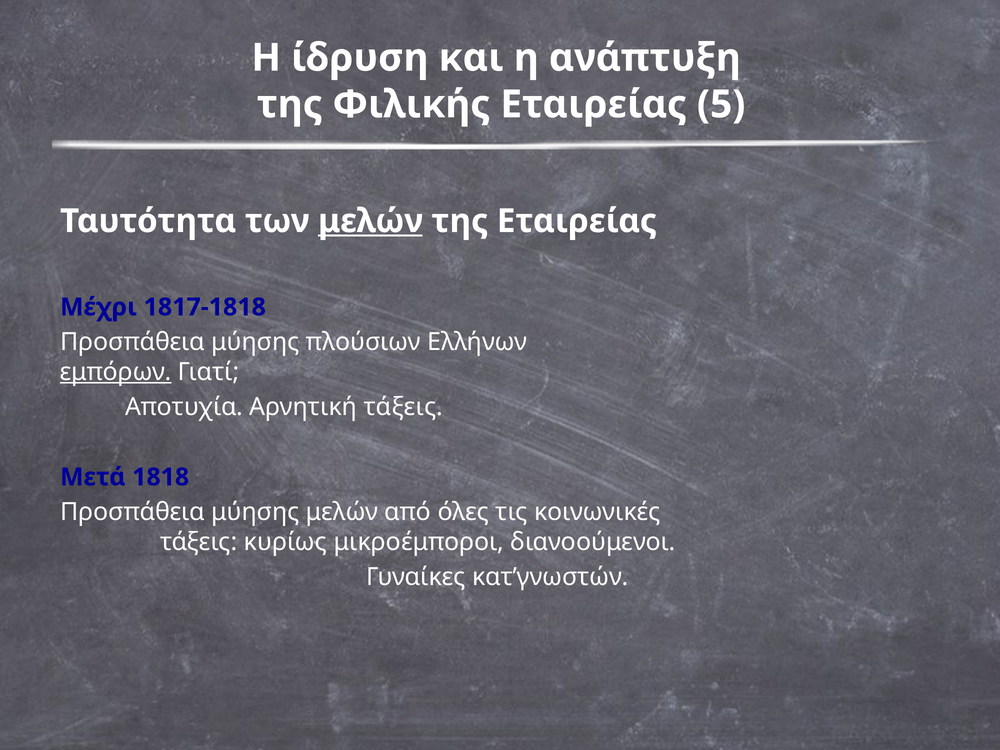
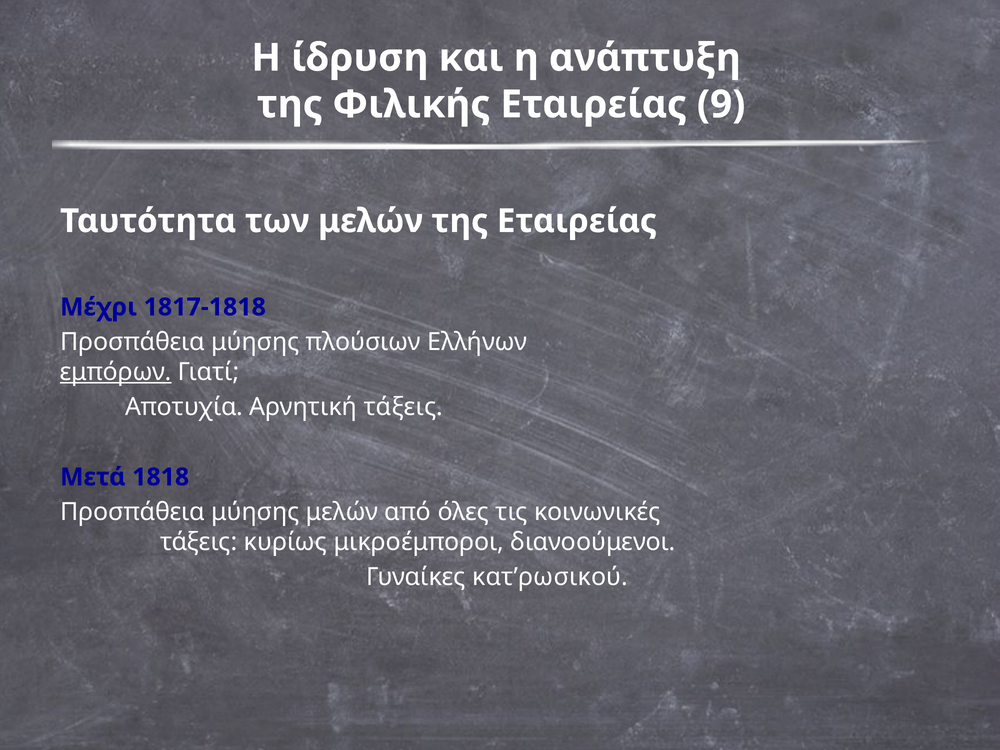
5: 5 -> 9
μελών at (371, 221) underline: present -> none
κατ’γνωστών: κατ’γνωστών -> κατ’ρωσικού
